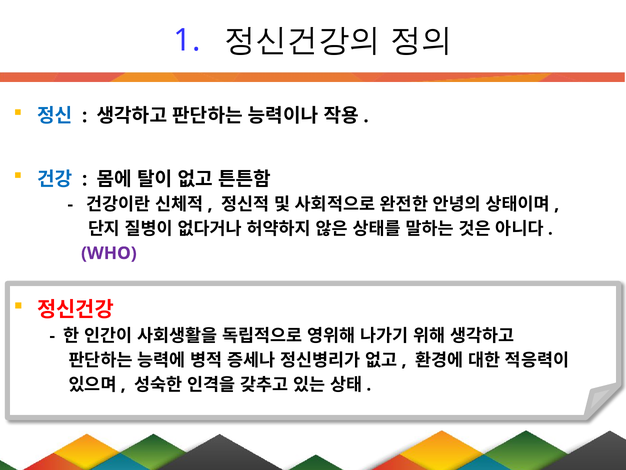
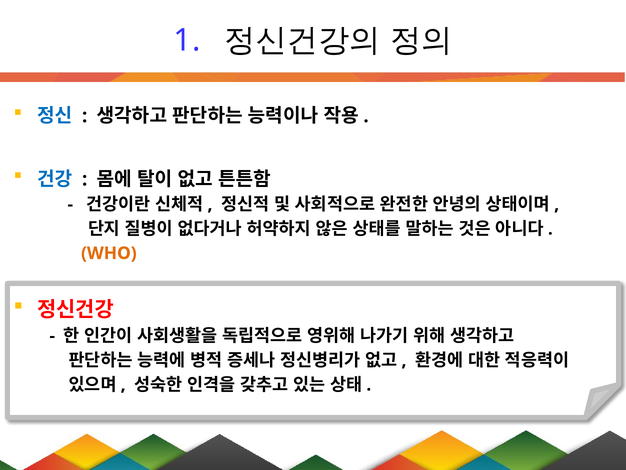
WHO colour: purple -> orange
